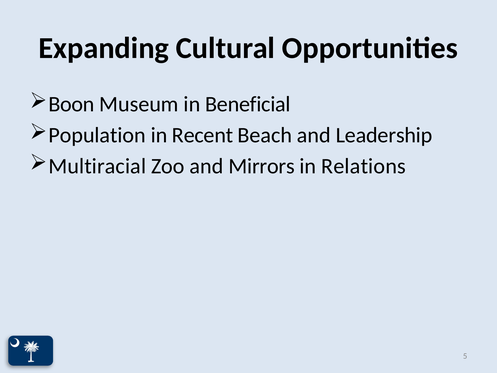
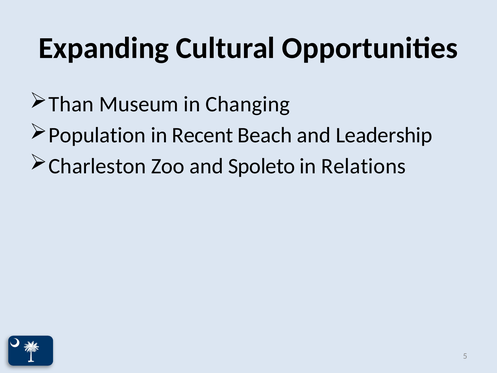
Boon: Boon -> Than
Beneficial: Beneficial -> Changing
Multiracial: Multiracial -> Charleston
Mirrors: Mirrors -> Spoleto
